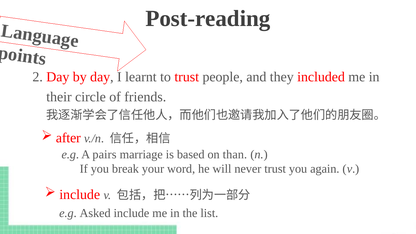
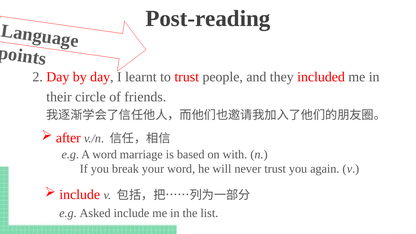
A pairs: pairs -> word
than: than -> with
